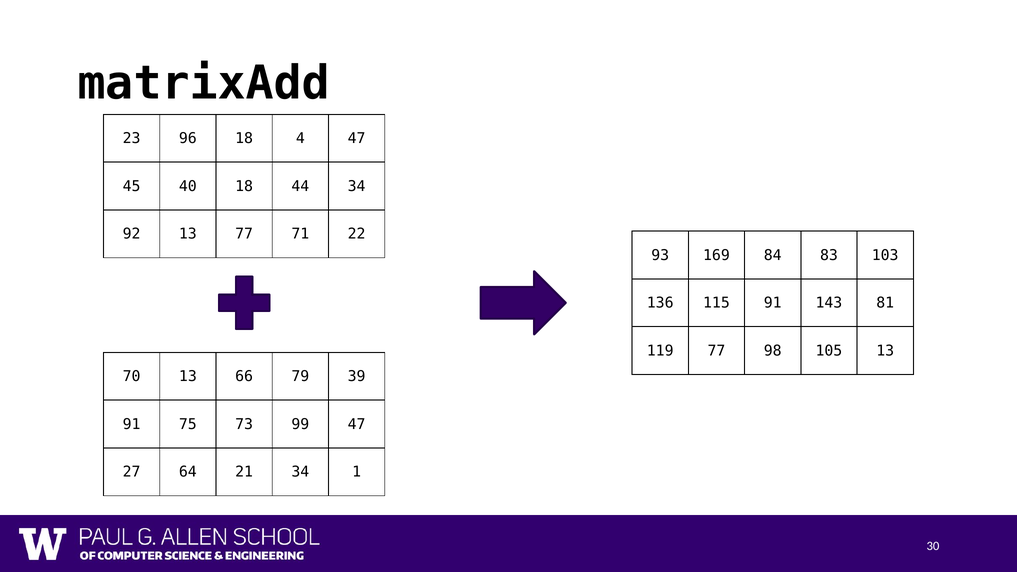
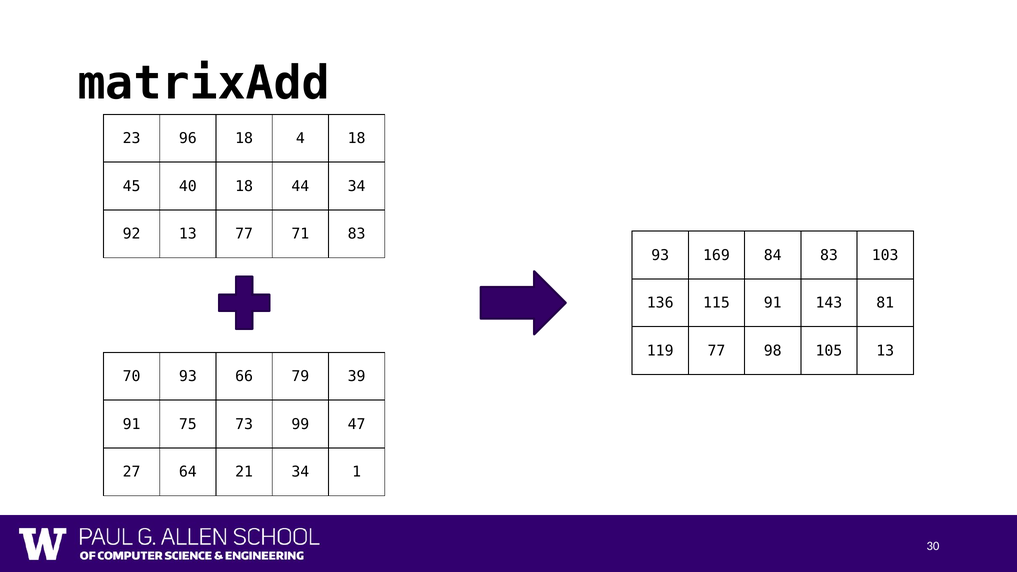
4 47: 47 -> 18
71 22: 22 -> 83
70 13: 13 -> 93
